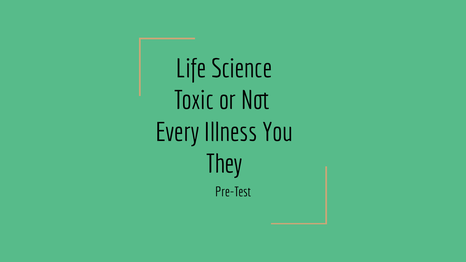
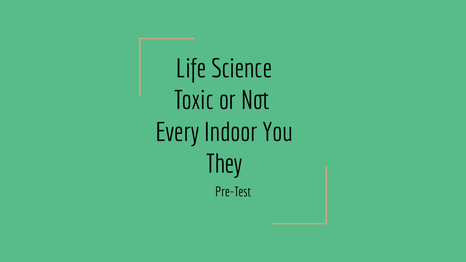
Illness: Illness -> Indoor
